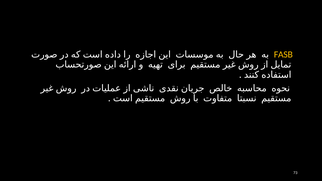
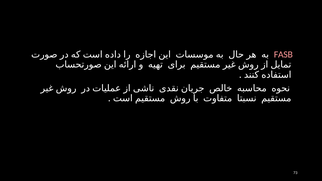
FASB colour: yellow -> pink
